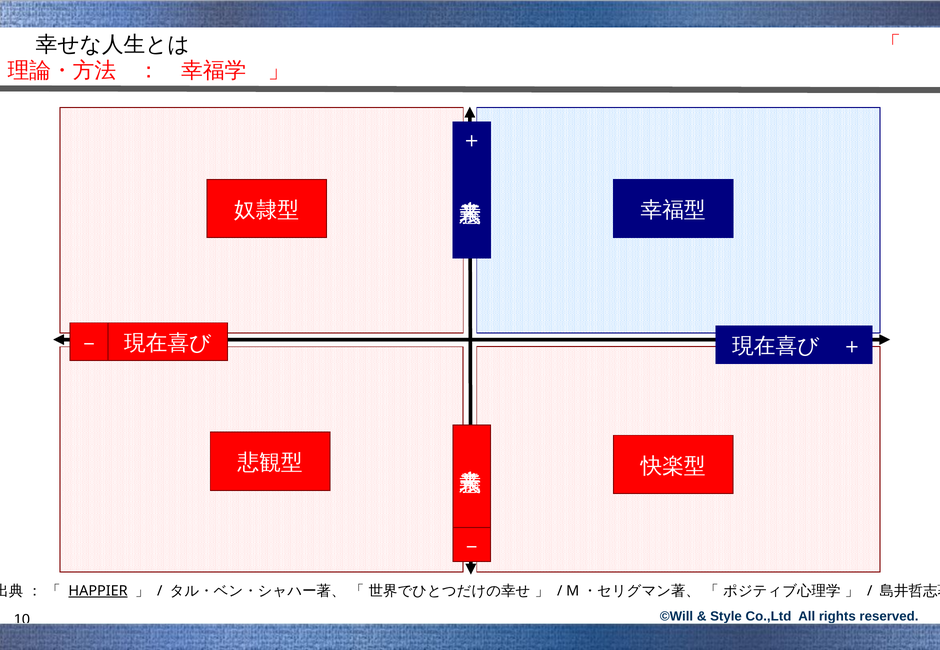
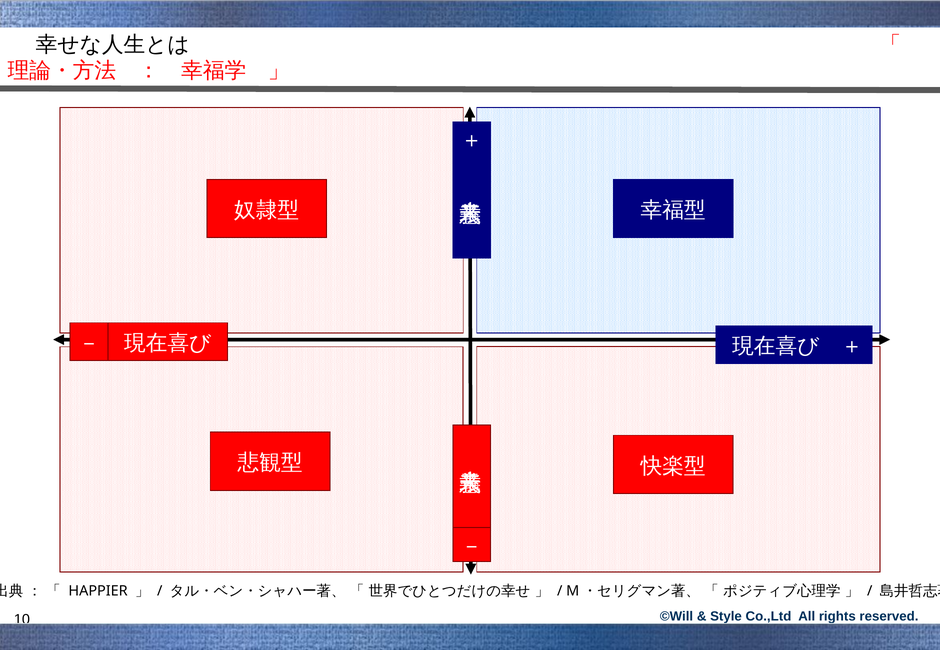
HAPPIER underline: present -> none
